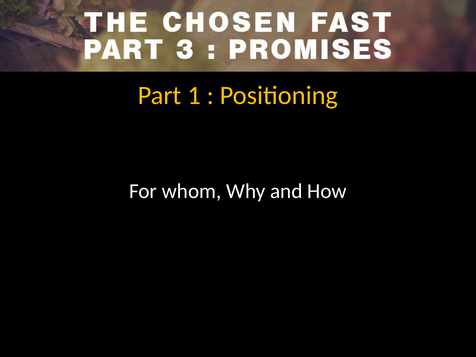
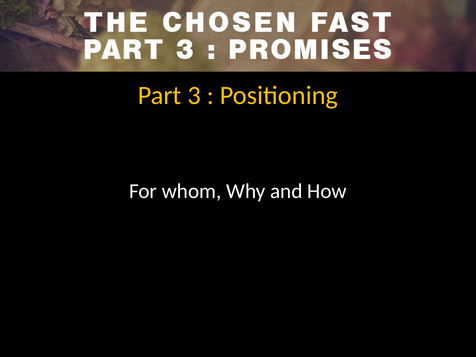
1: 1 -> 3
